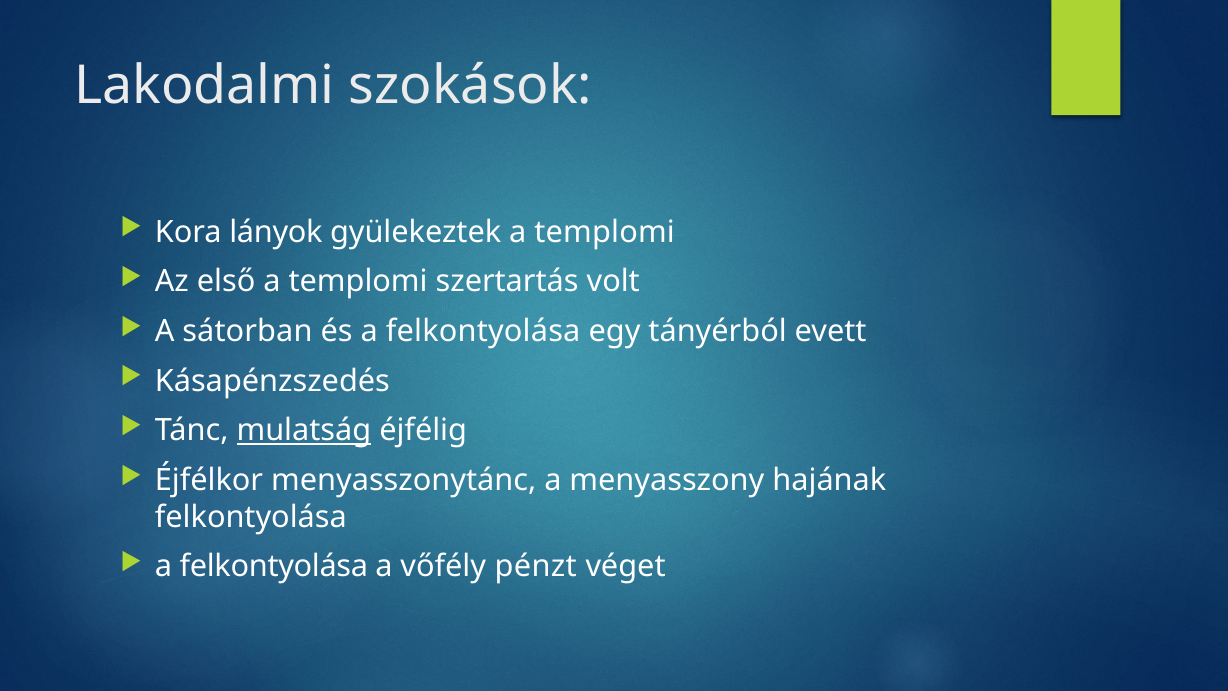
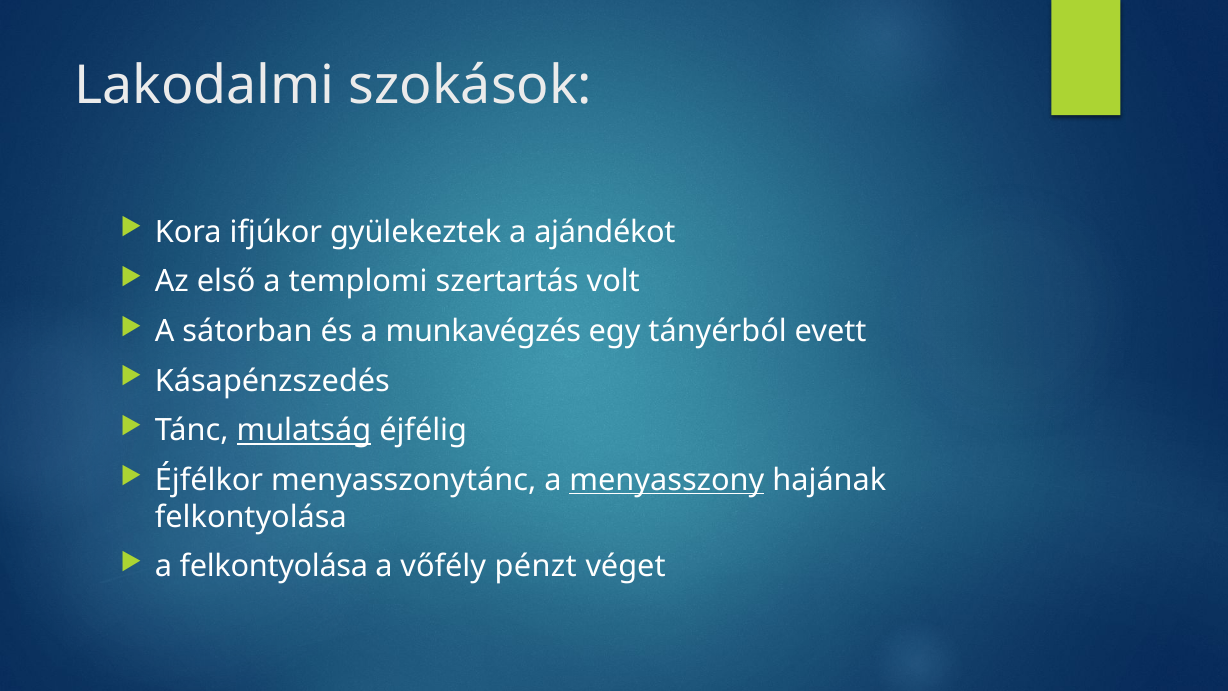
lányok: lányok -> ifjúkor
gyülekeztek a templomi: templomi -> ajándékot
és a felkontyolása: felkontyolása -> munkavégzés
menyasszony underline: none -> present
